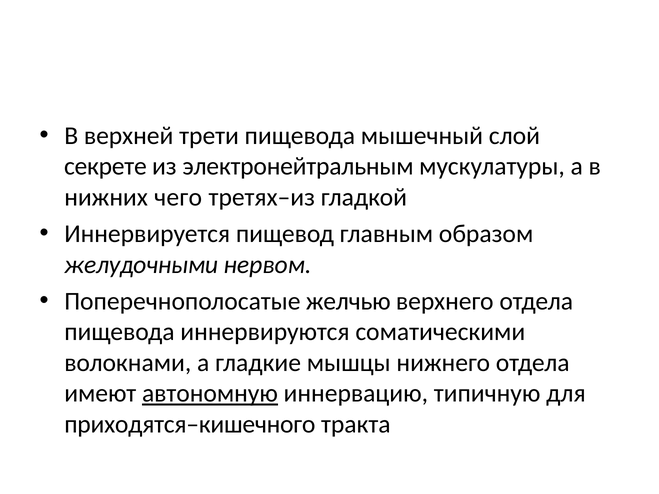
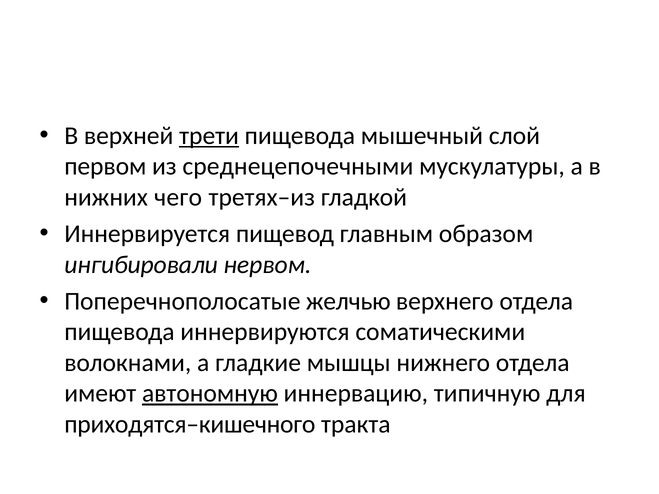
трети underline: none -> present
секрете: секрете -> первом
электронейтральным: электронейтральным -> среднецепочечными
желудочными: желудочными -> ингибировали
